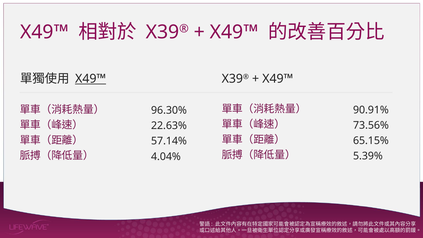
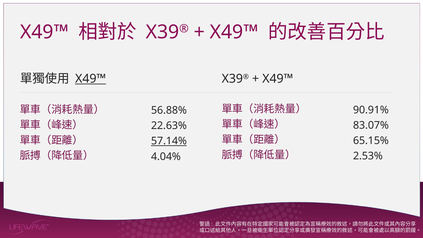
96.30%: 96.30% -> 56.88%
73.56%: 73.56% -> 83.07%
57.14% underline: none -> present
5.39%: 5.39% -> 2.53%
